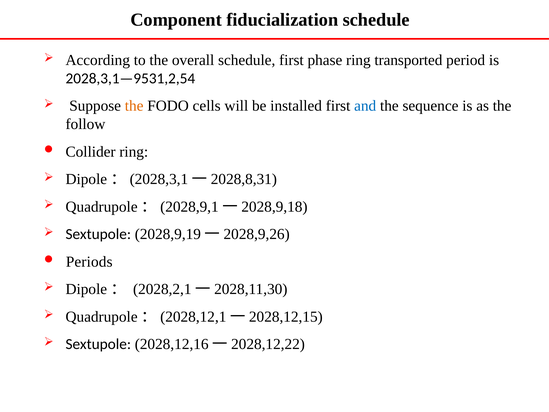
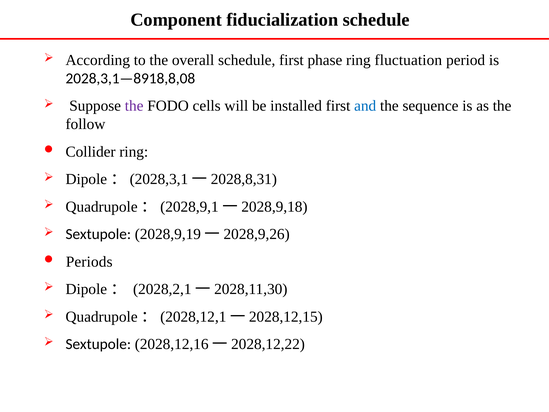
transported: transported -> fluctuation
2028,3,1—9531,2,54: 2028,3,1—9531,2,54 -> 2028,3,1—8918,8,08
the at (134, 106) colour: orange -> purple
